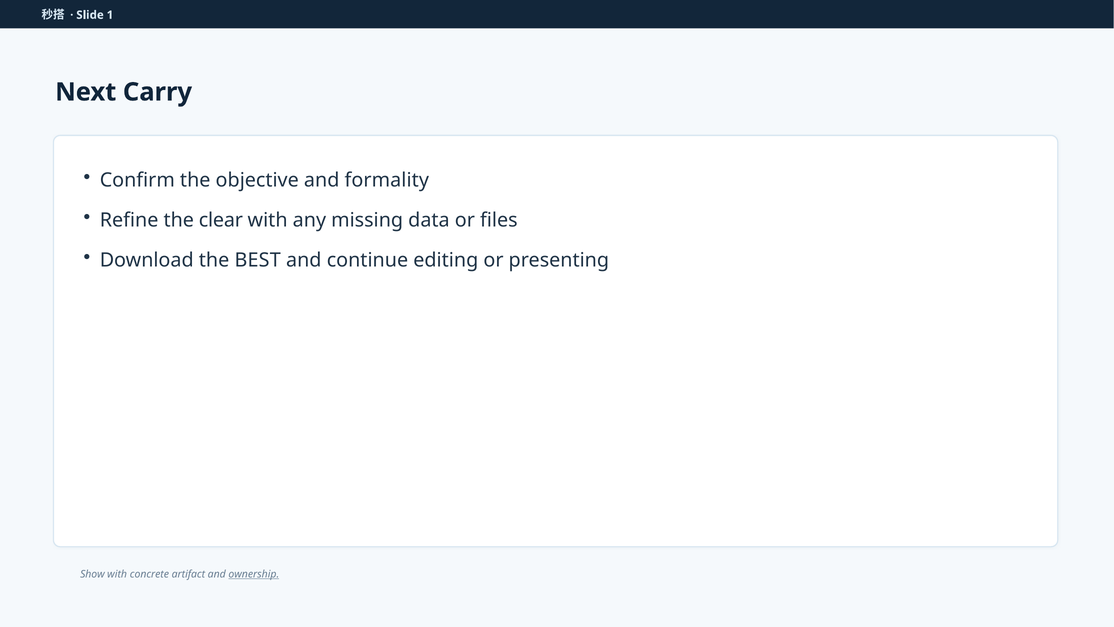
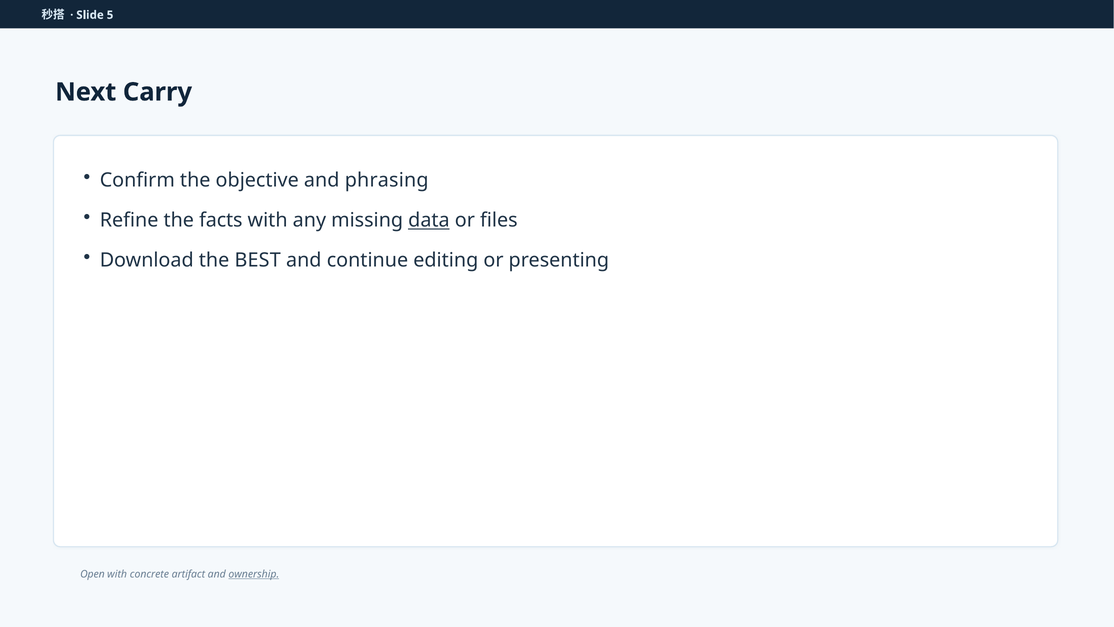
1: 1 -> 5
formality: formality -> phrasing
clear: clear -> facts
data underline: none -> present
Show: Show -> Open
